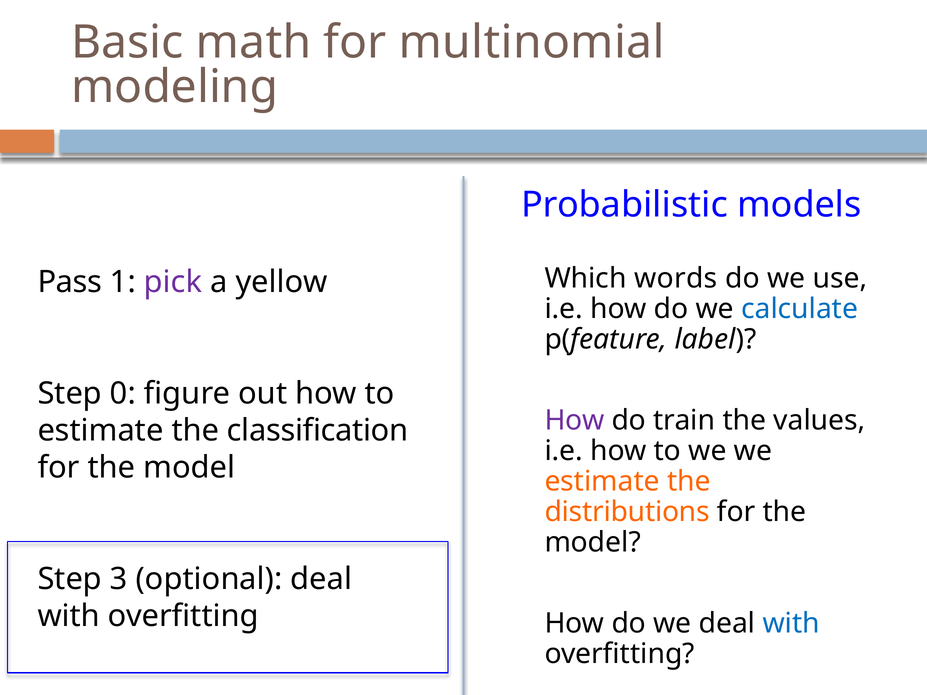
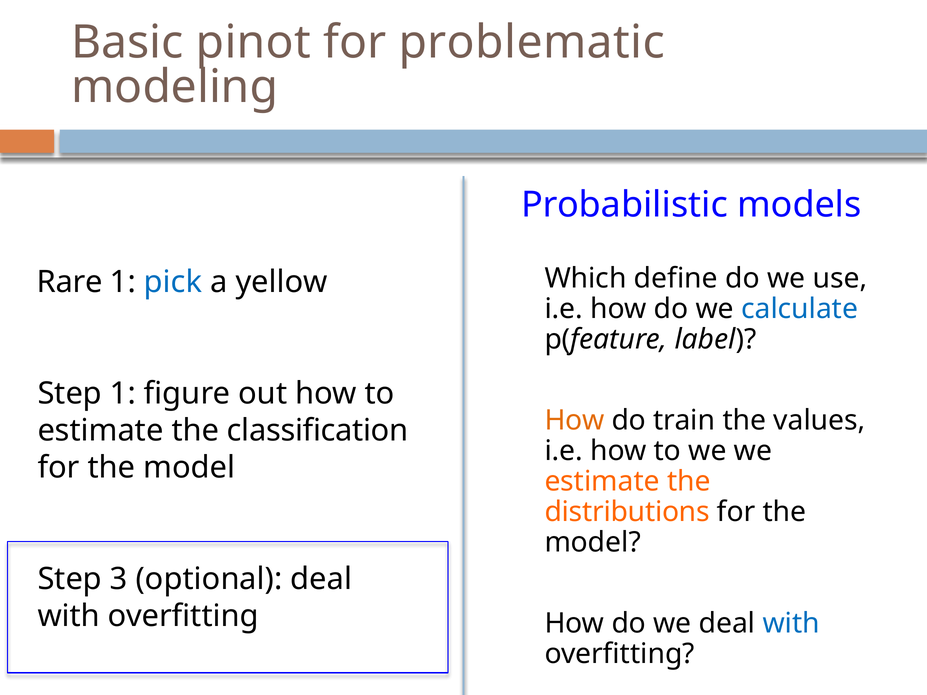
math: math -> pinot
multinomial: multinomial -> problematic
words: words -> define
Pass: Pass -> Rare
pick colour: purple -> blue
Step 0: 0 -> 1
How at (574, 420) colour: purple -> orange
